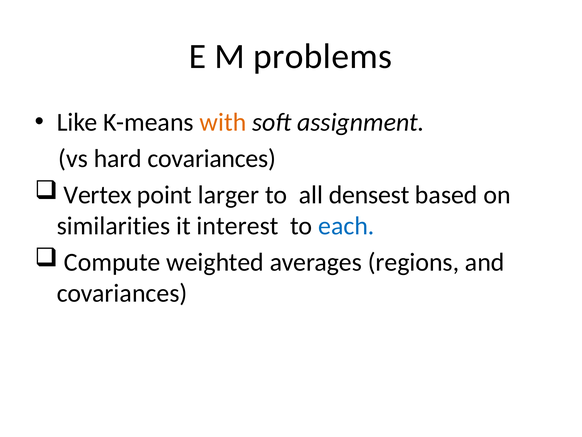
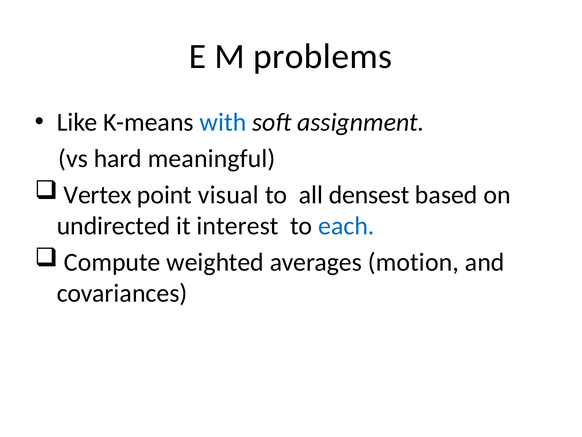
with colour: orange -> blue
hard covariances: covariances -> meaningful
larger: larger -> visual
similarities: similarities -> undirected
regions: regions -> motion
